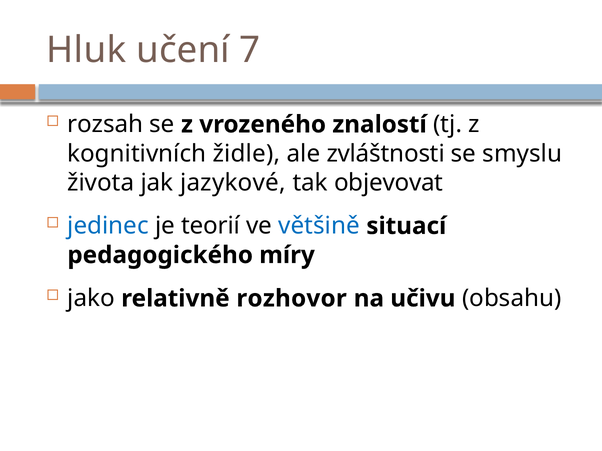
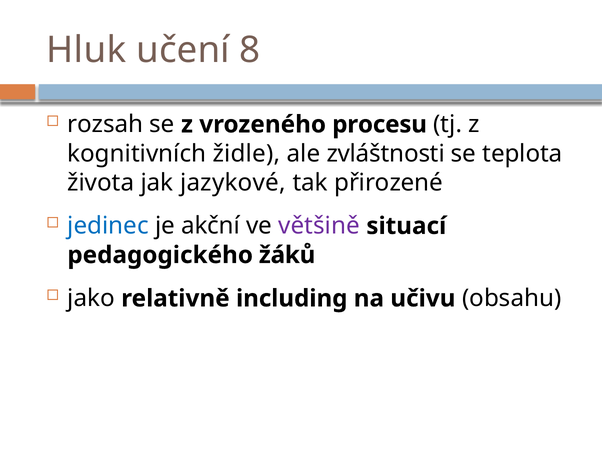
7: 7 -> 8
znalostí: znalostí -> procesu
smyslu: smyslu -> teplota
objevovat: objevovat -> přirozené
teorií: teorií -> akční
většině colour: blue -> purple
míry: míry -> žáků
rozhovor: rozhovor -> including
